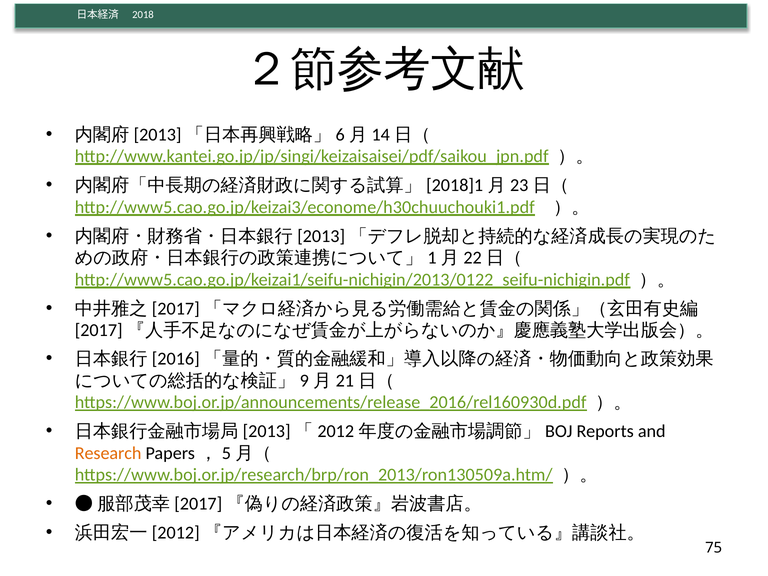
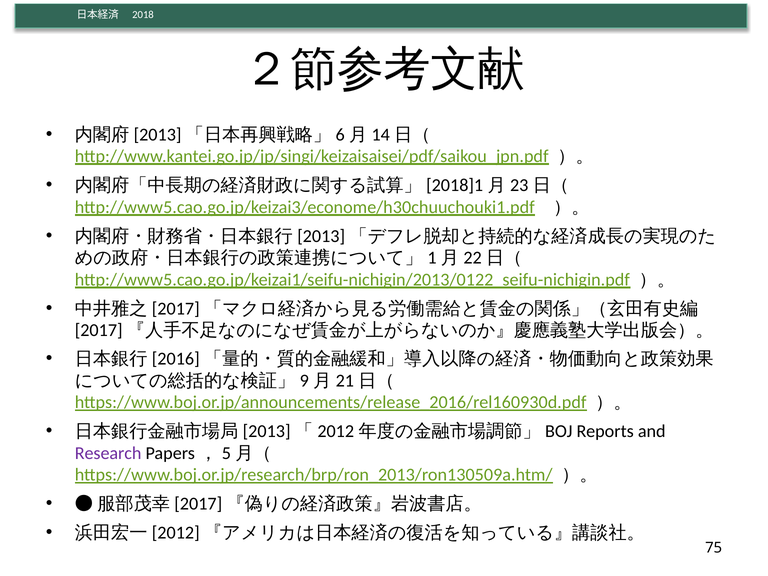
Research colour: orange -> purple
